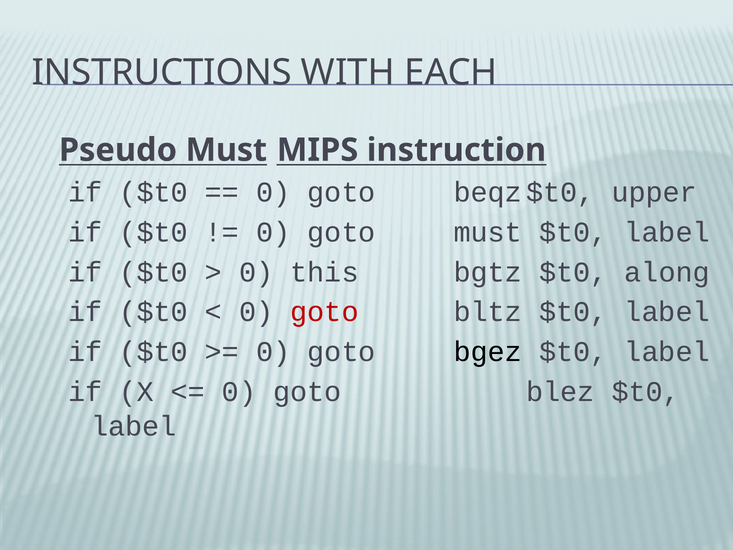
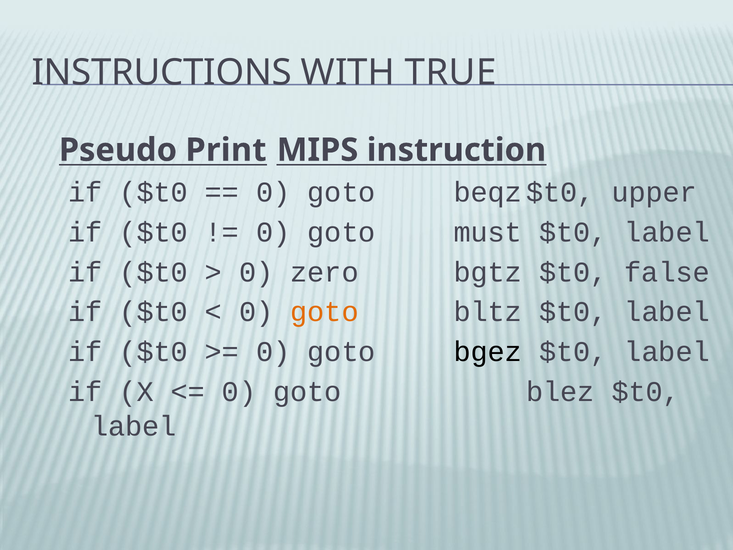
EACH: EACH -> TRUE
Pseudo Must: Must -> Print
this: this -> zero
along: along -> false
goto at (324, 312) colour: red -> orange
